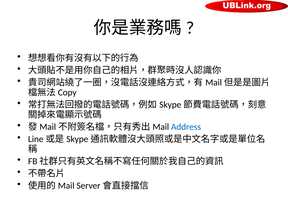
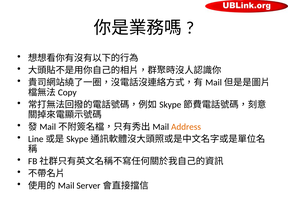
Address colour: blue -> orange
